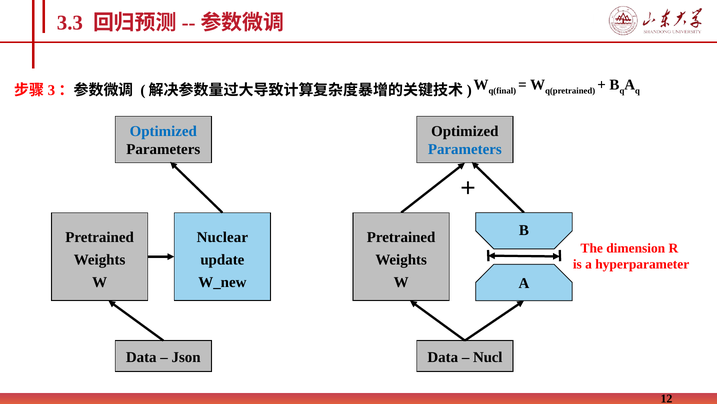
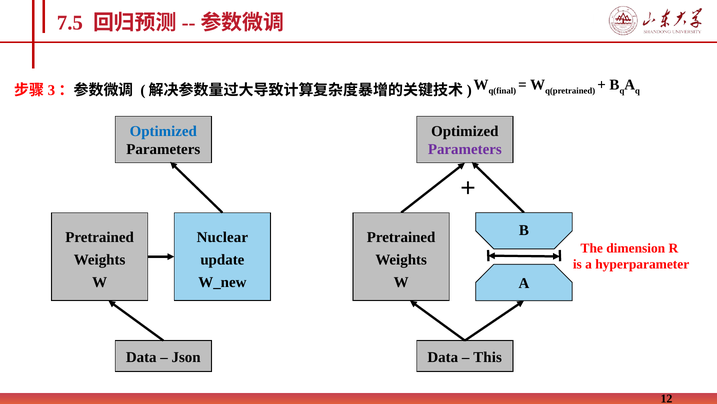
3.3: 3.3 -> 7.5
Parameters at (465, 149) colour: blue -> purple
Nucl: Nucl -> This
